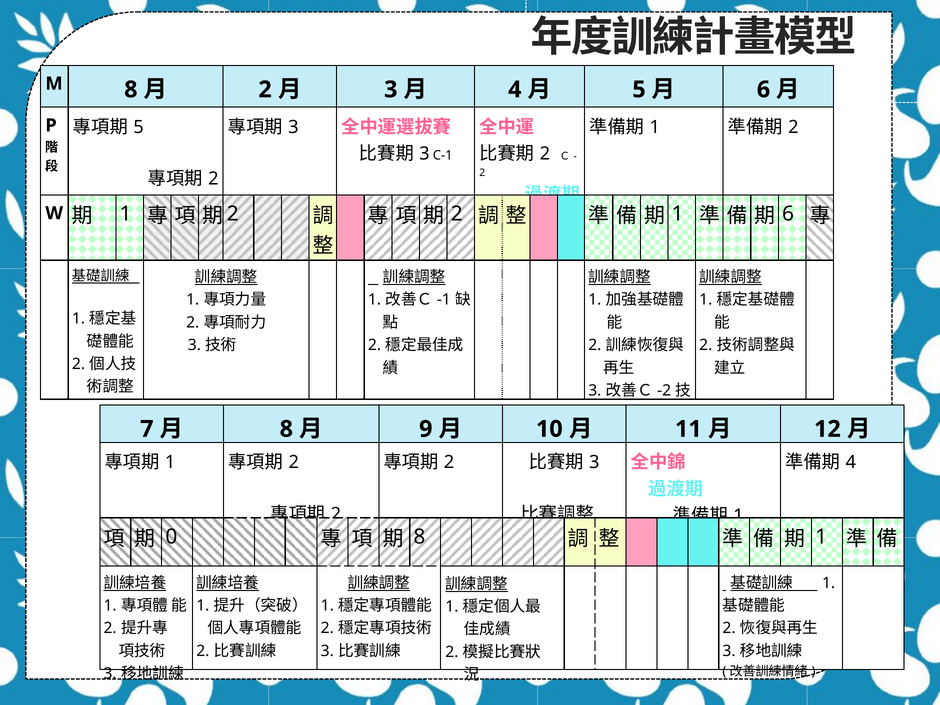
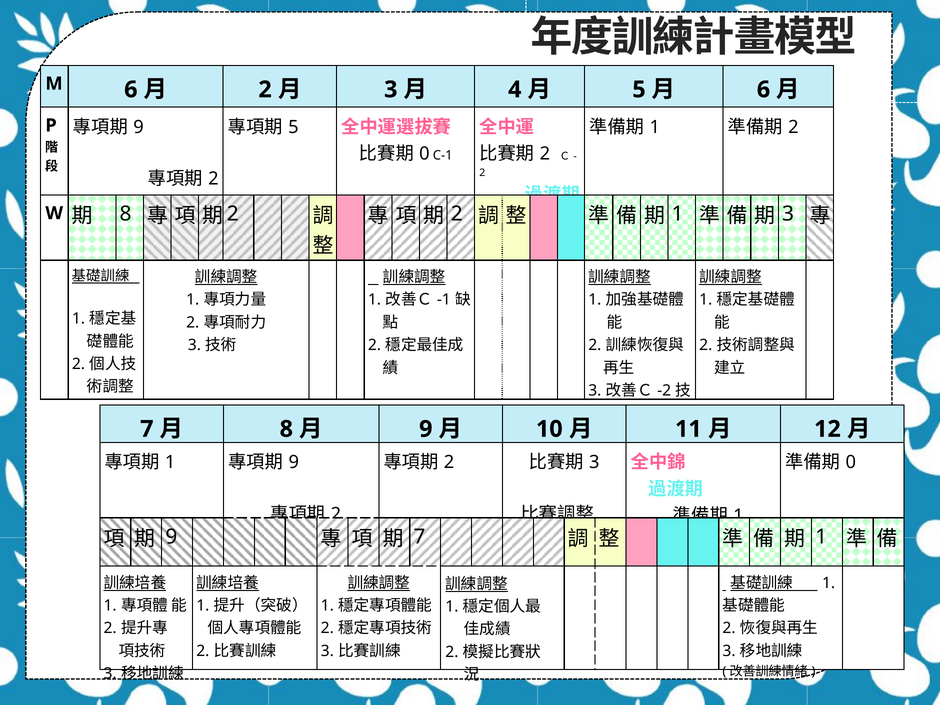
M 8: 8 -> 6
5 at (138, 127): 5 -> 9
3 at (293, 127): 3 -> 5
3 at (424, 154): 3 -> 0
6 at (788, 214): 6 -> 3
1 at (126, 214): 1 -> 8
2 at (294, 462): 2 -> 9
4 at (851, 462): 4 -> 0
0 at (171, 537): 0 -> 9
8 at (419, 537): 8 -> 7
